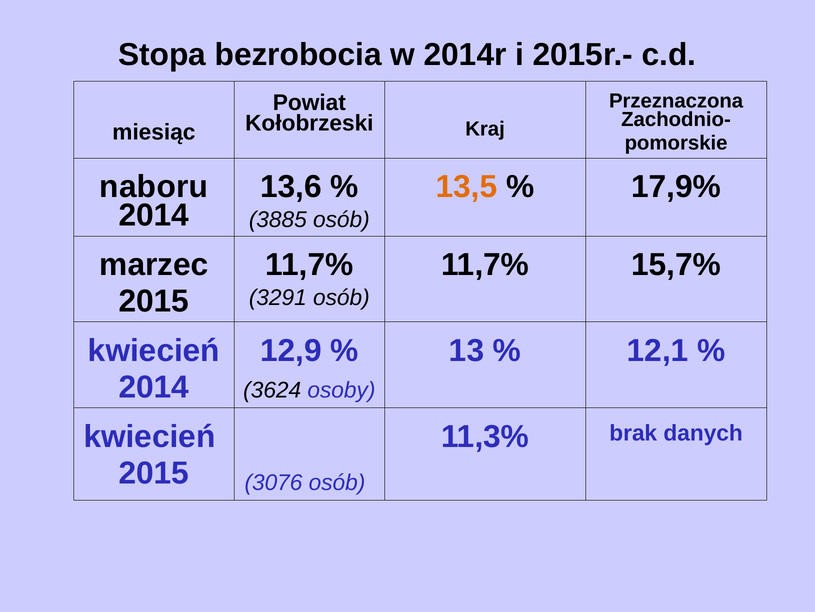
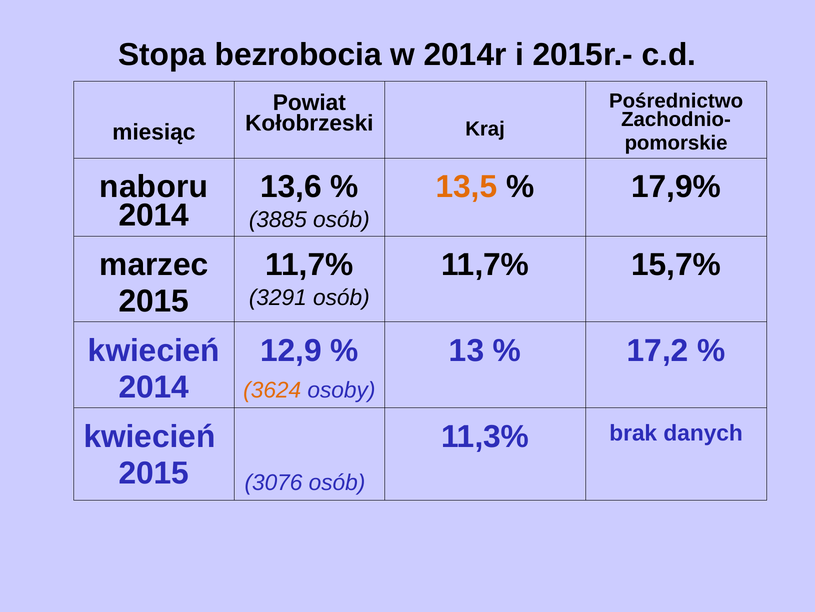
Przeznaczona: Przeznaczona -> Pośrednictwo
12,1: 12,1 -> 17,2
3624 colour: black -> orange
